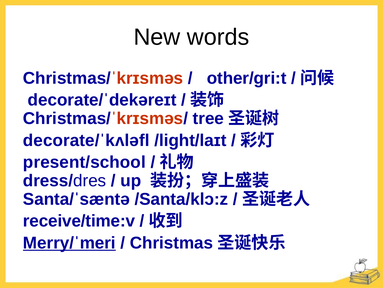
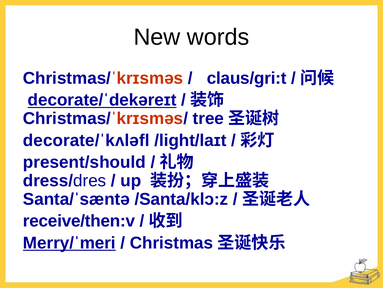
other/gri:t: other/gri:t -> claus/gri:t
decorate/ˈdekəreɪt underline: none -> present
present/school: present/school -> present/should
receive/time:v: receive/time:v -> receive/then:v
